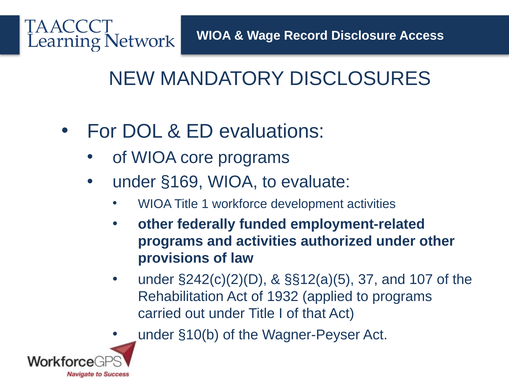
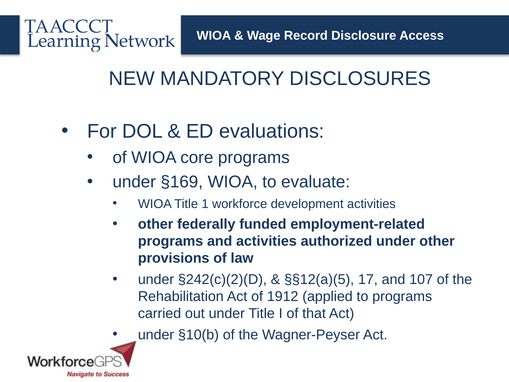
37: 37 -> 17
1932: 1932 -> 1912
